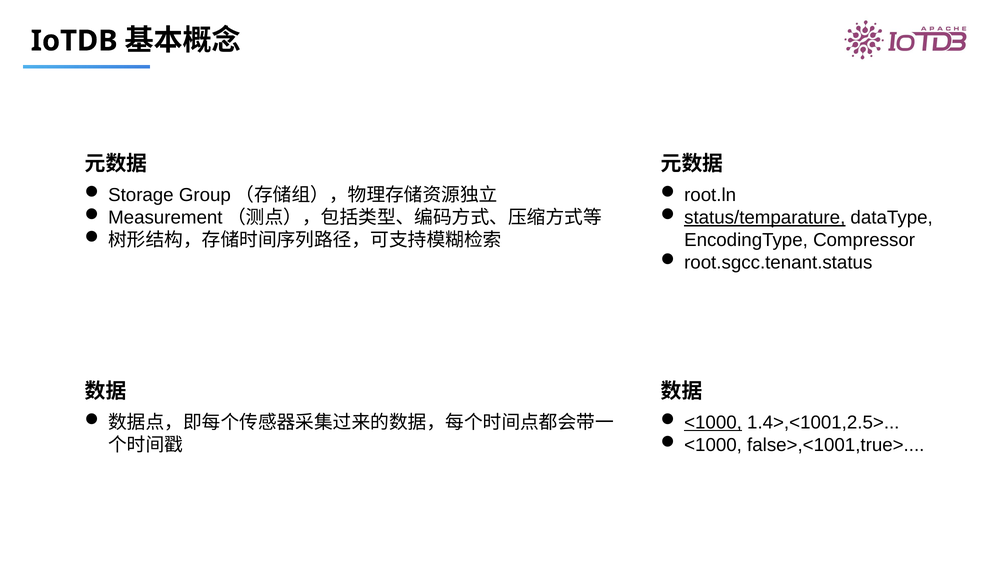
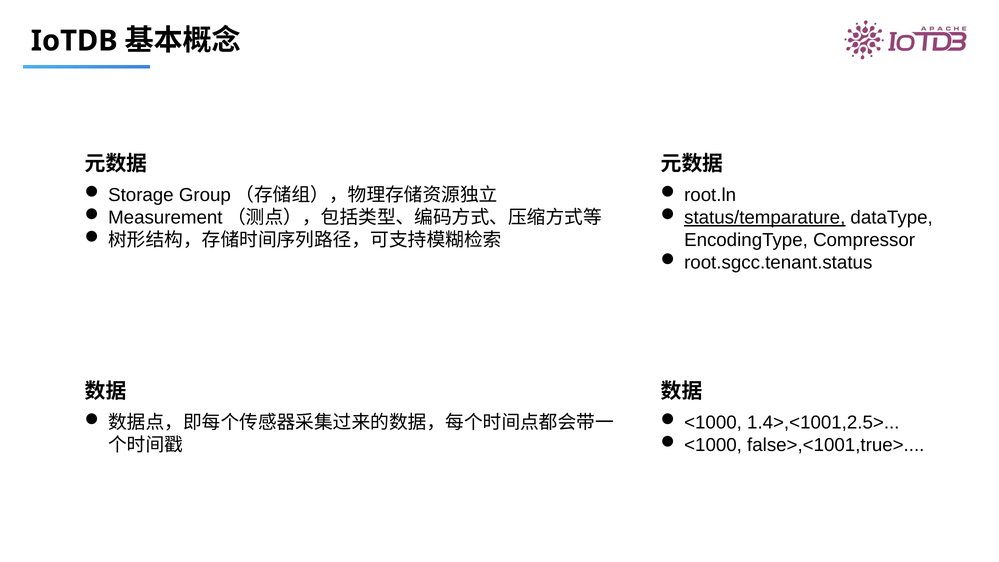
<1000 at (713, 422) underline: present -> none
